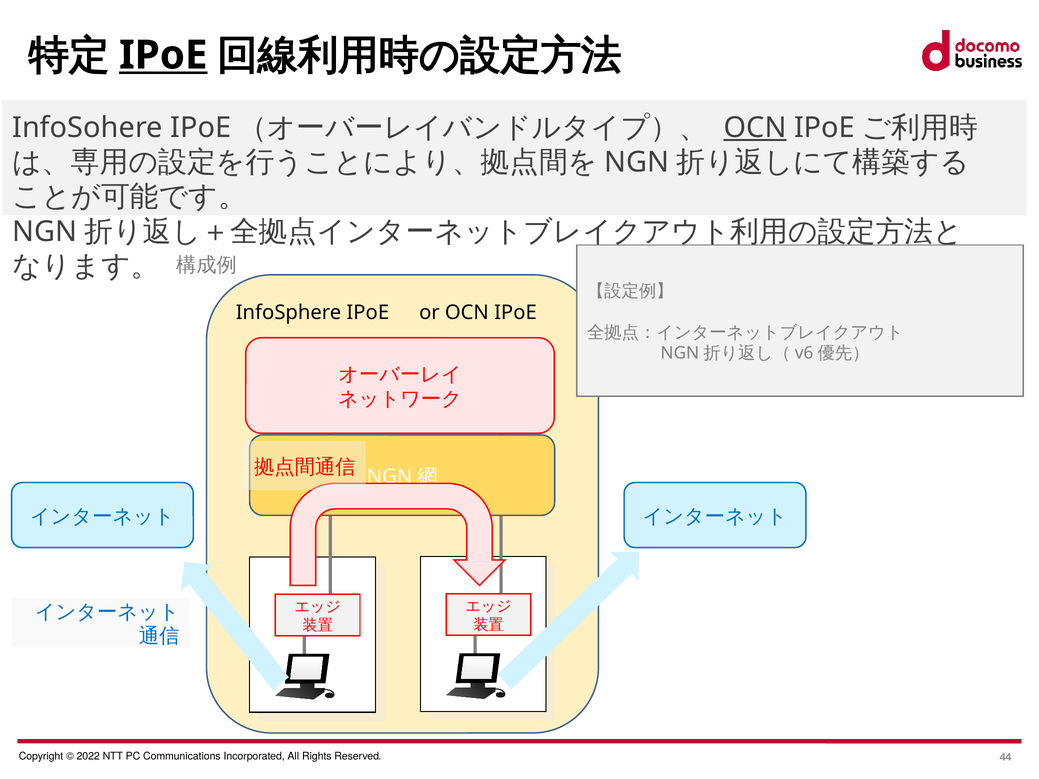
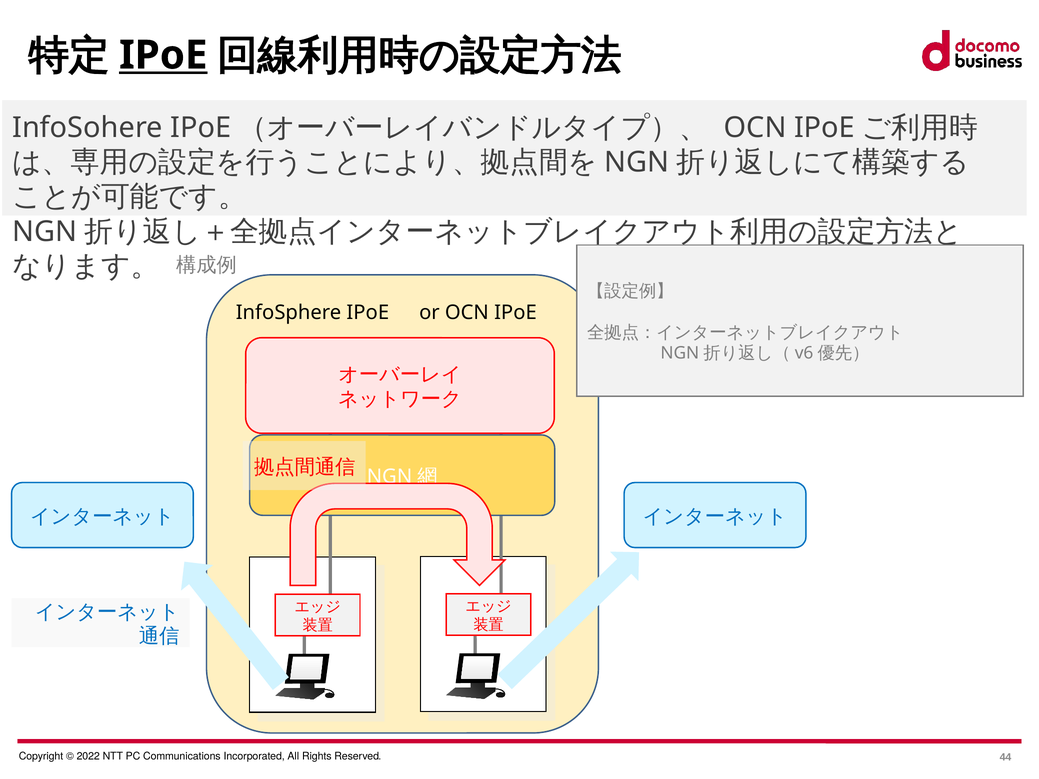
OCN at (755, 128) underline: present -> none
